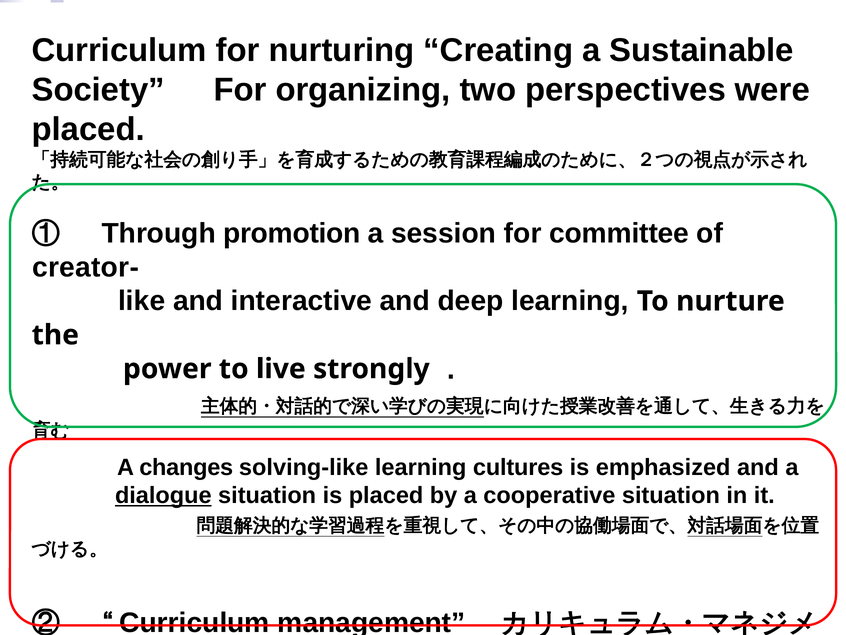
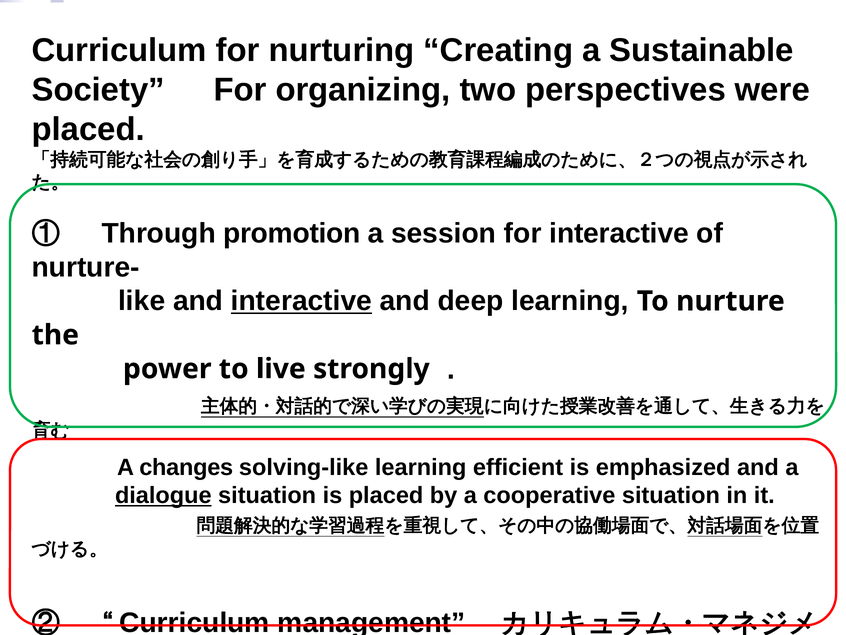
for committee: committee -> interactive
creator-: creator- -> nurture-
interactive at (301, 301) underline: none -> present
cultures: cultures -> efficient
